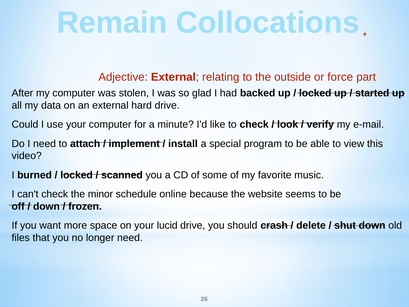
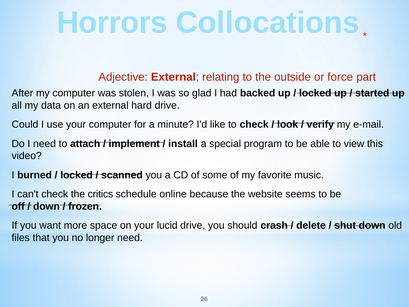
Remain: Remain -> Horrors
minor: minor -> critics
